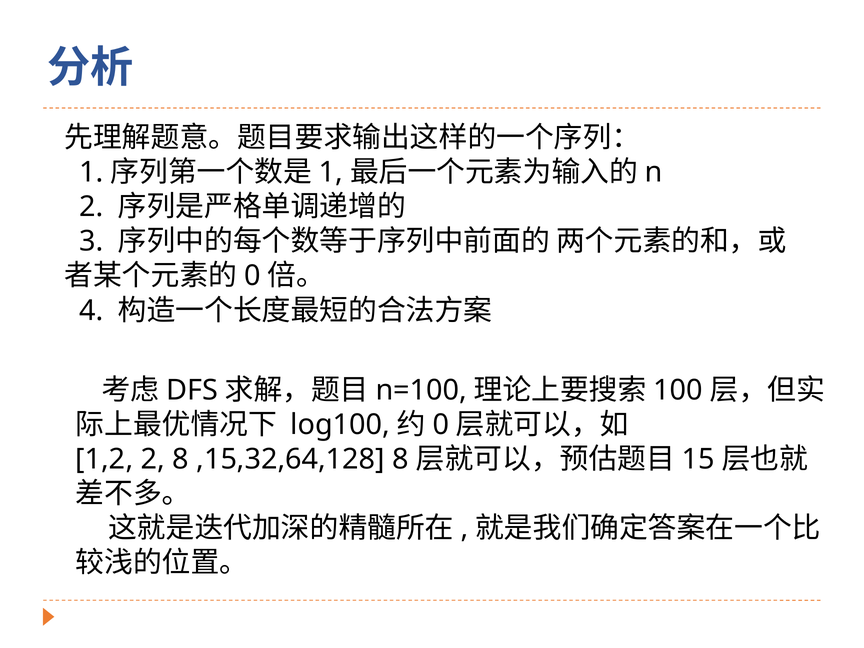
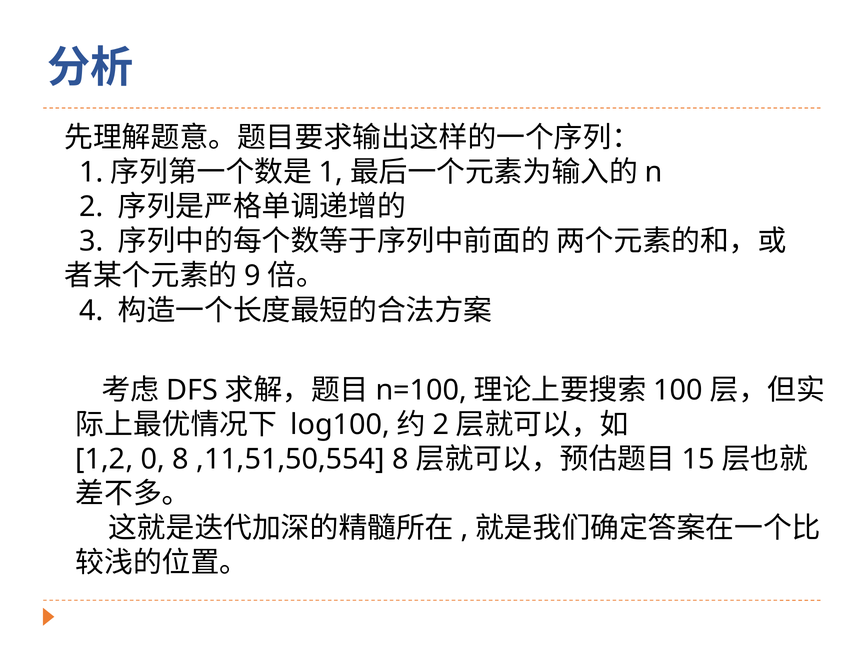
0 at (252, 276): 0 -> 9
0 at (441, 425): 0 -> 2
1,2 2: 2 -> 0
,15,32,64,128: ,15,32,64,128 -> ,11,51,50,554
